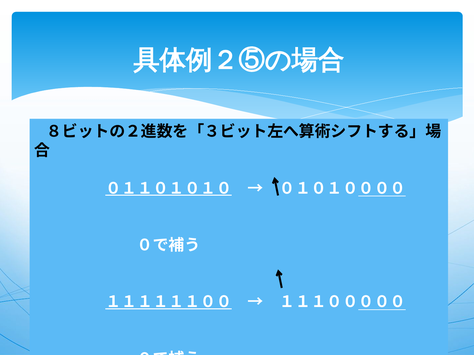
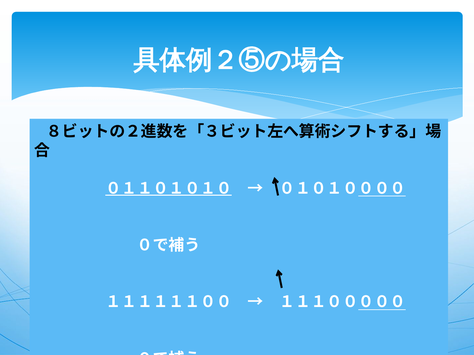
１１１１１１００ underline: present -> none
